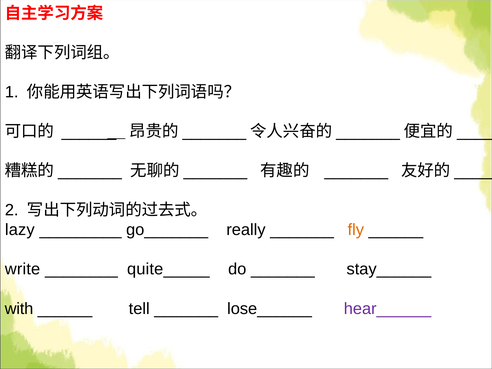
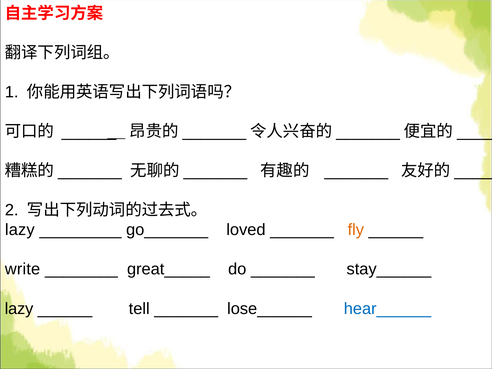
really: really -> loved
quite_____: quite_____ -> great_____
with at (19, 309): with -> lazy
hear______ colour: purple -> blue
